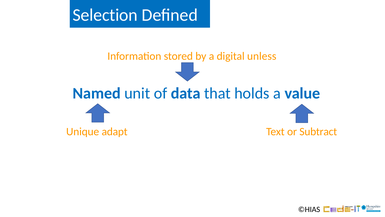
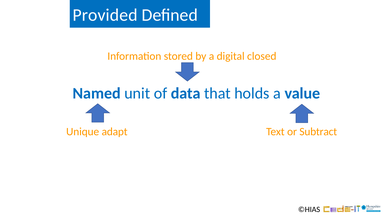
Selection: Selection -> Provided
unless: unless -> closed
